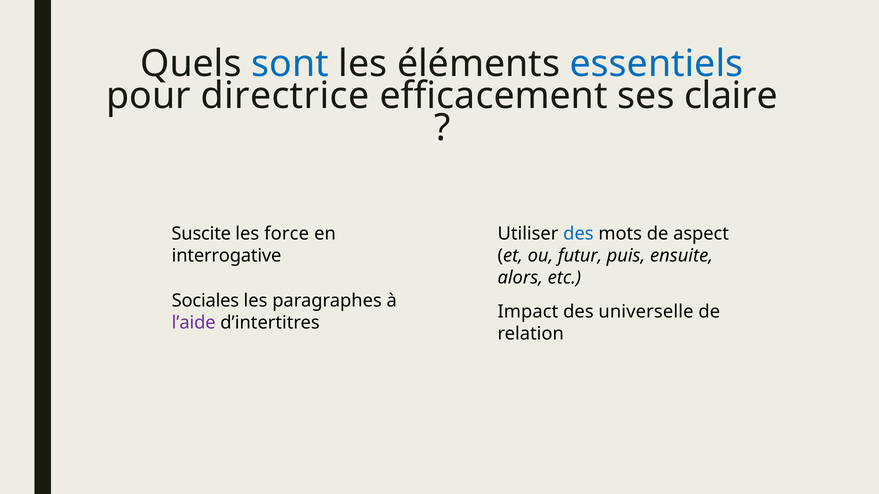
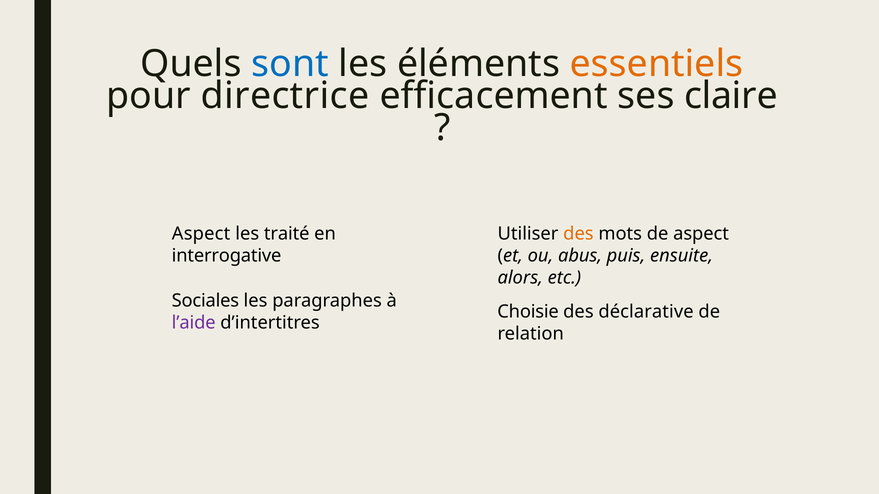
essentiels colour: blue -> orange
Suscite at (201, 234): Suscite -> Aspect
force: force -> traité
des at (578, 234) colour: blue -> orange
futur: futur -> abus
Impact: Impact -> Choisie
universelle: universelle -> déclarative
